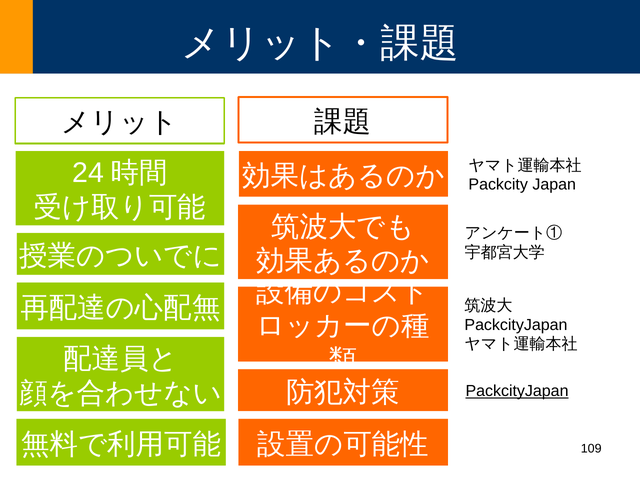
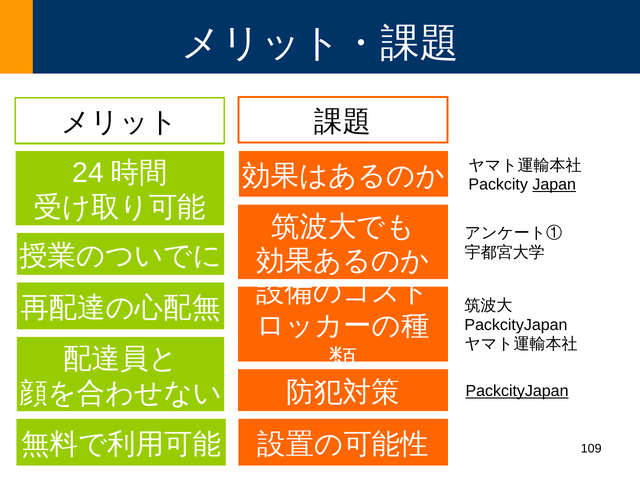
Japan underline: none -> present
